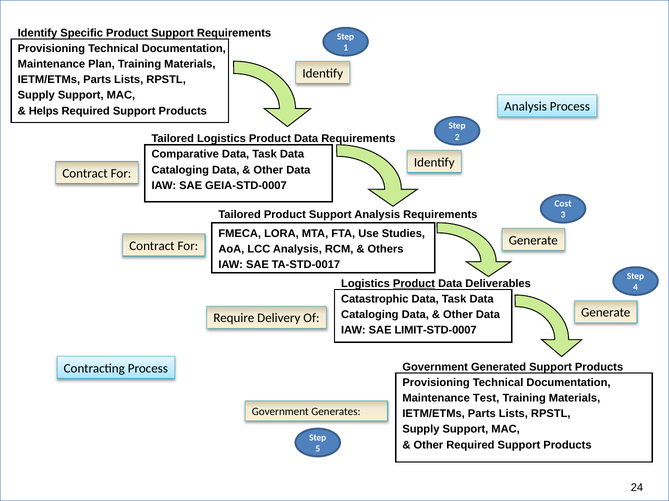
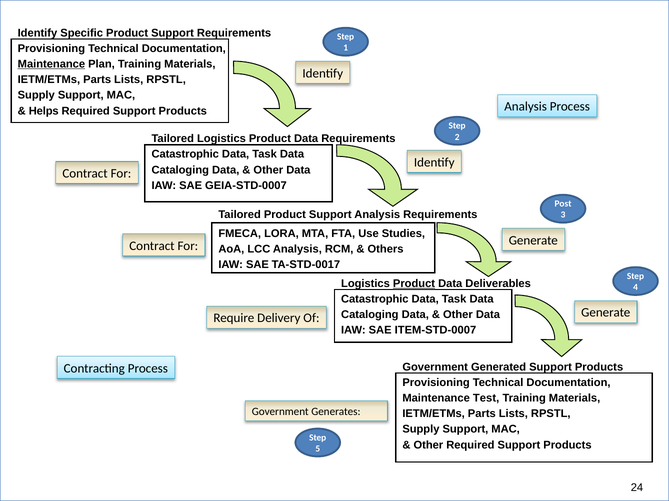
Maintenance at (51, 64) underline: none -> present
Comparative at (185, 155): Comparative -> Catastrophic
Cost: Cost -> Post
LIMIT-STD-0007: LIMIT-STD-0007 -> ITEM-STD-0007
